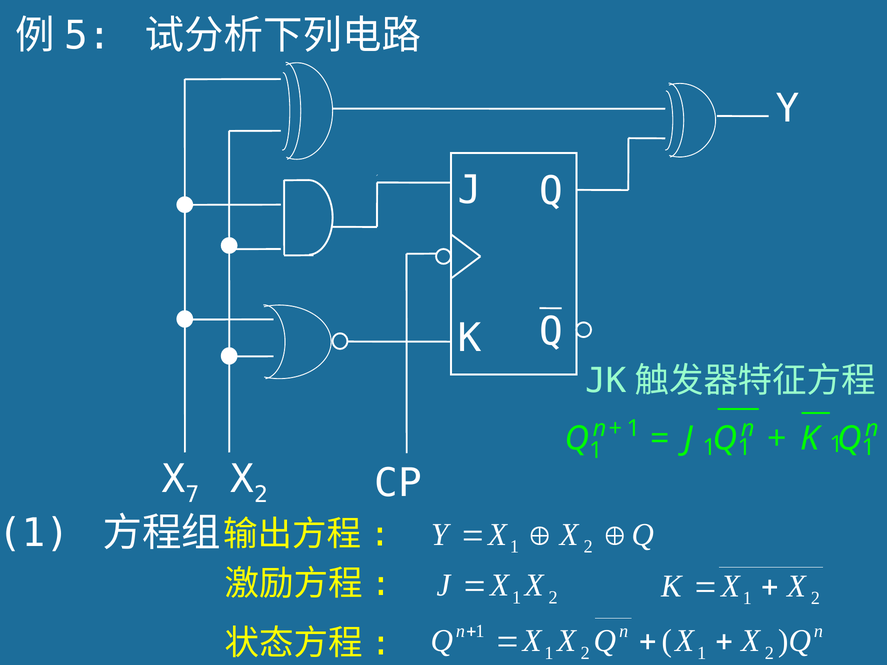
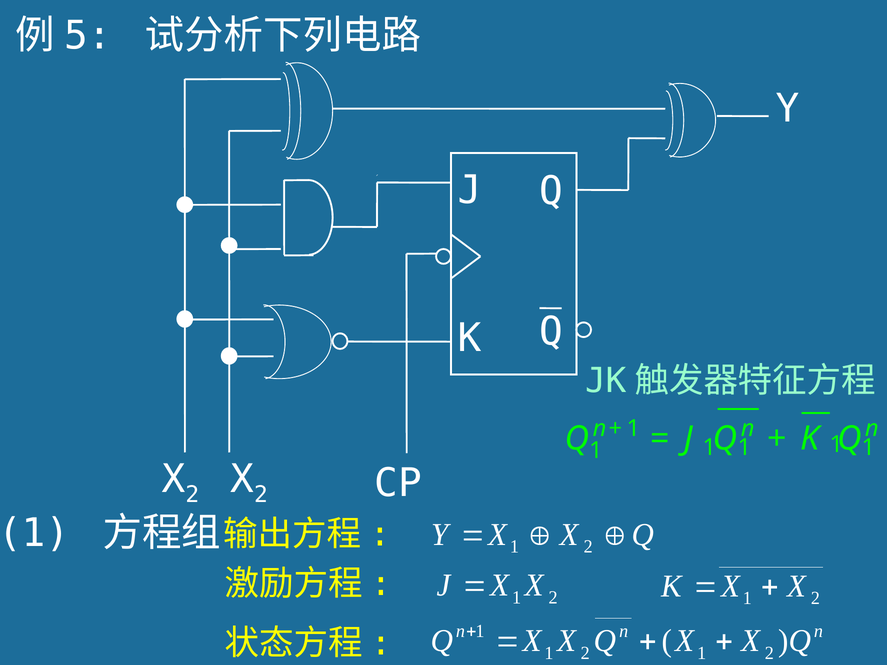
7 at (192, 495): 7 -> 2
